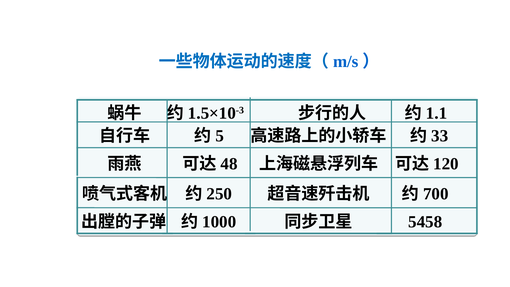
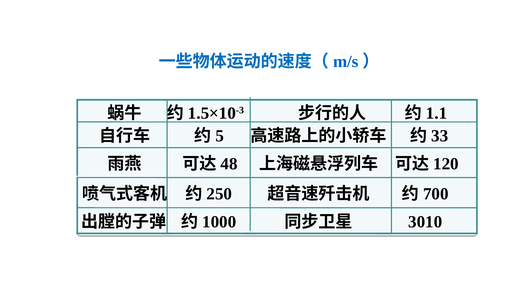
5458: 5458 -> 3010
